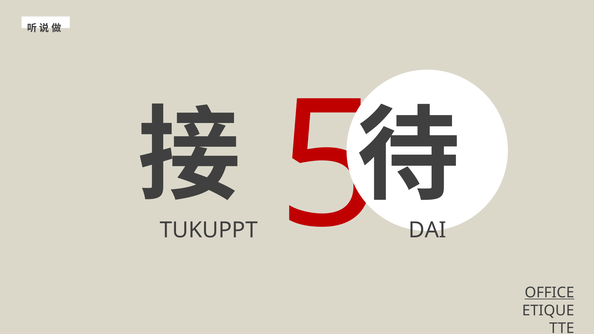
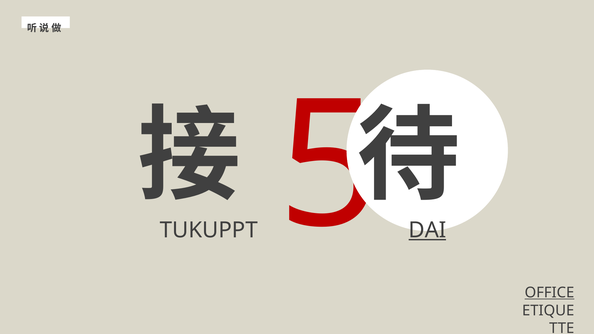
DAI underline: none -> present
